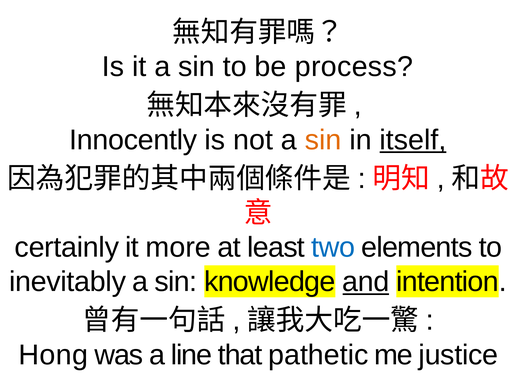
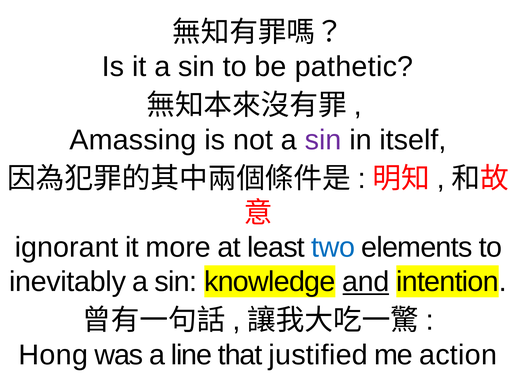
process: process -> pathetic
Innocently: Innocently -> Amassing
sin at (323, 140) colour: orange -> purple
itself underline: present -> none
certainly: certainly -> ignorant
pathetic: pathetic -> justified
justice: justice -> action
